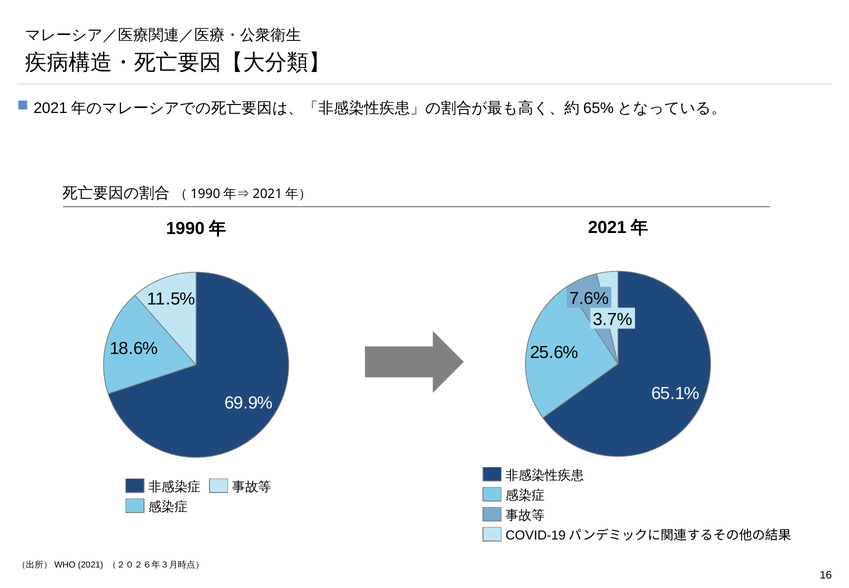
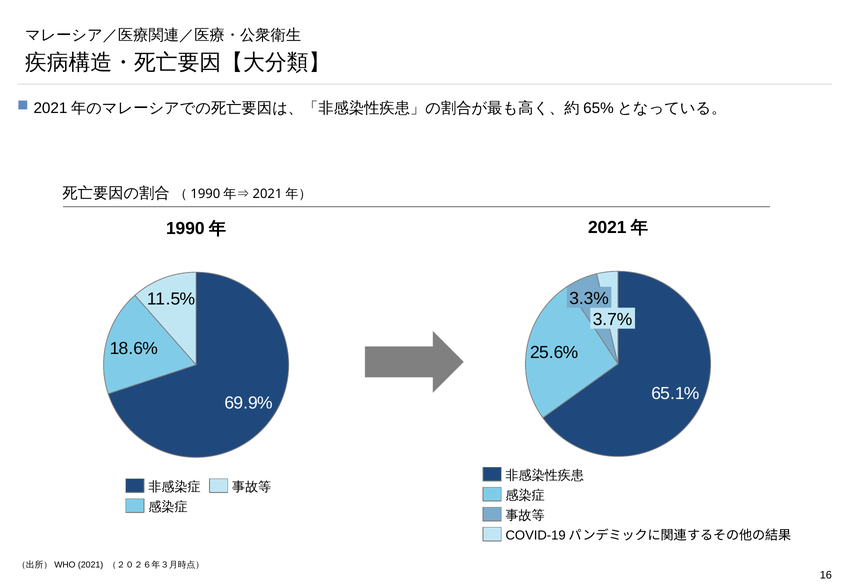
7.6%: 7.6% -> 3.3%
